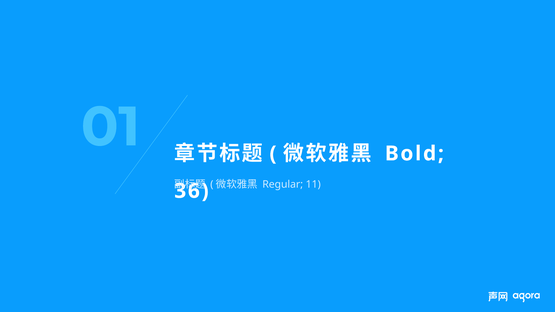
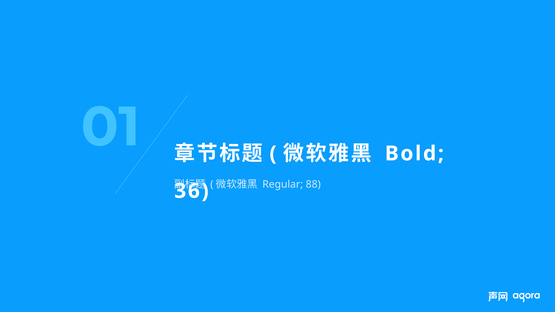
11: 11 -> 88
